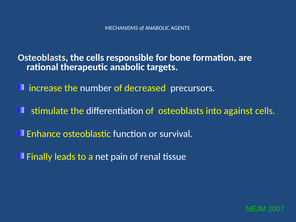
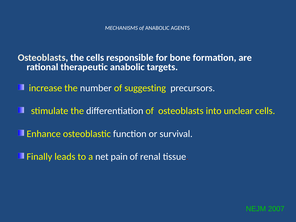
decreased: decreased -> suggesting
against: against -> unclear
